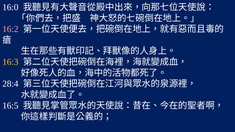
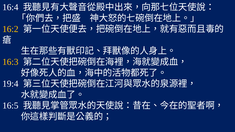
16:0: 16:0 -> 16:4
16:2 colour: pink -> yellow
28:4: 28:4 -> 19:4
